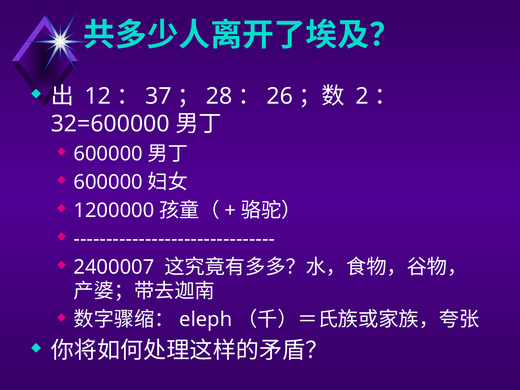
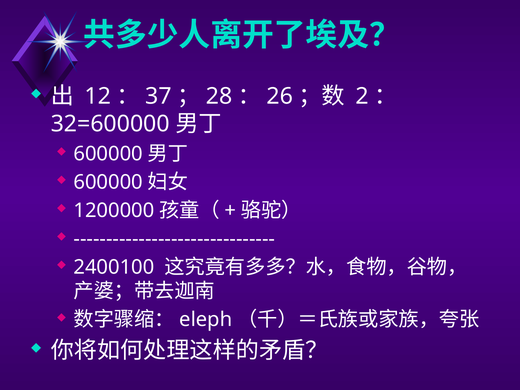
2400007: 2400007 -> 2400100
